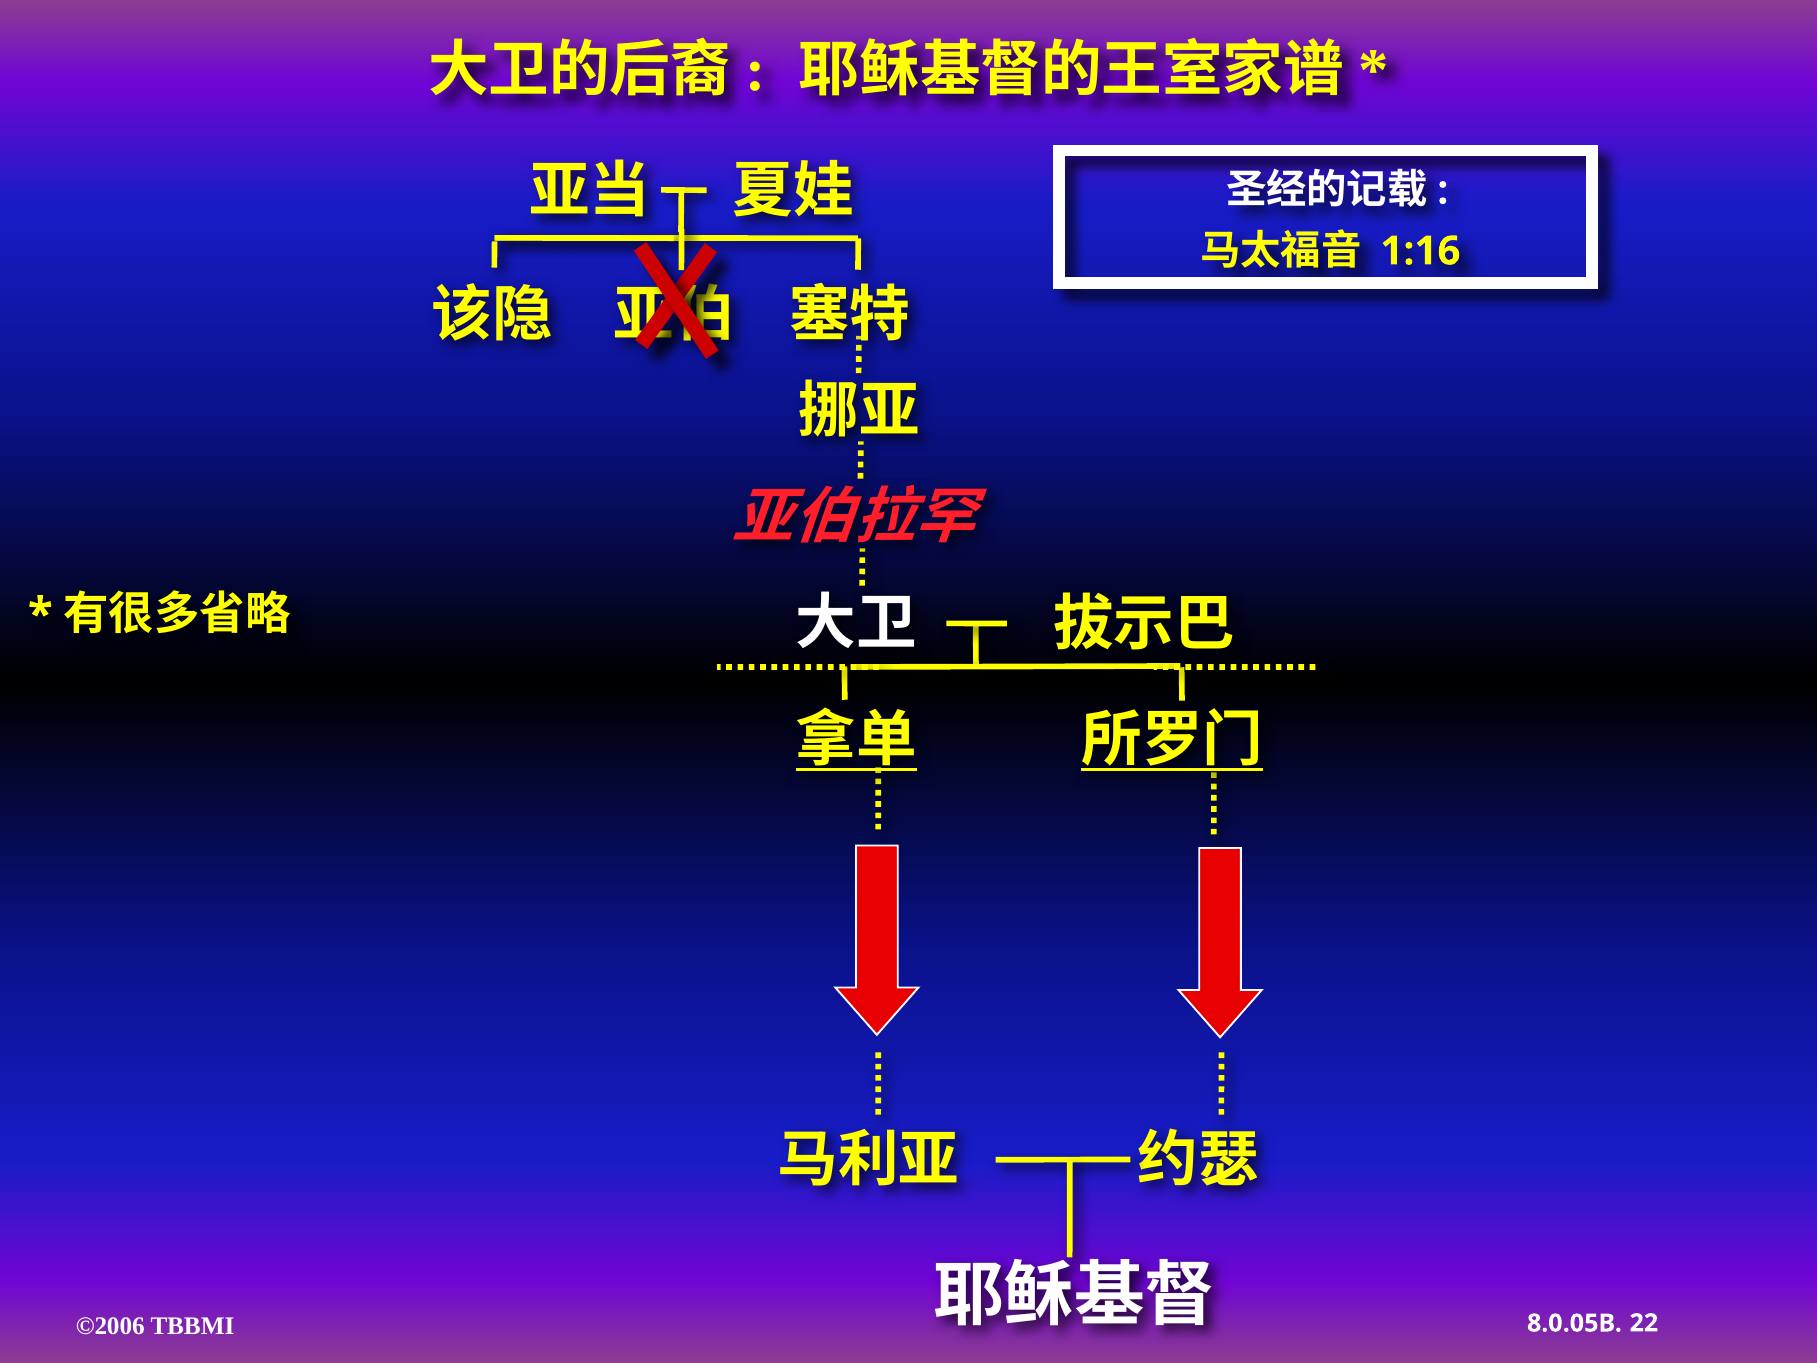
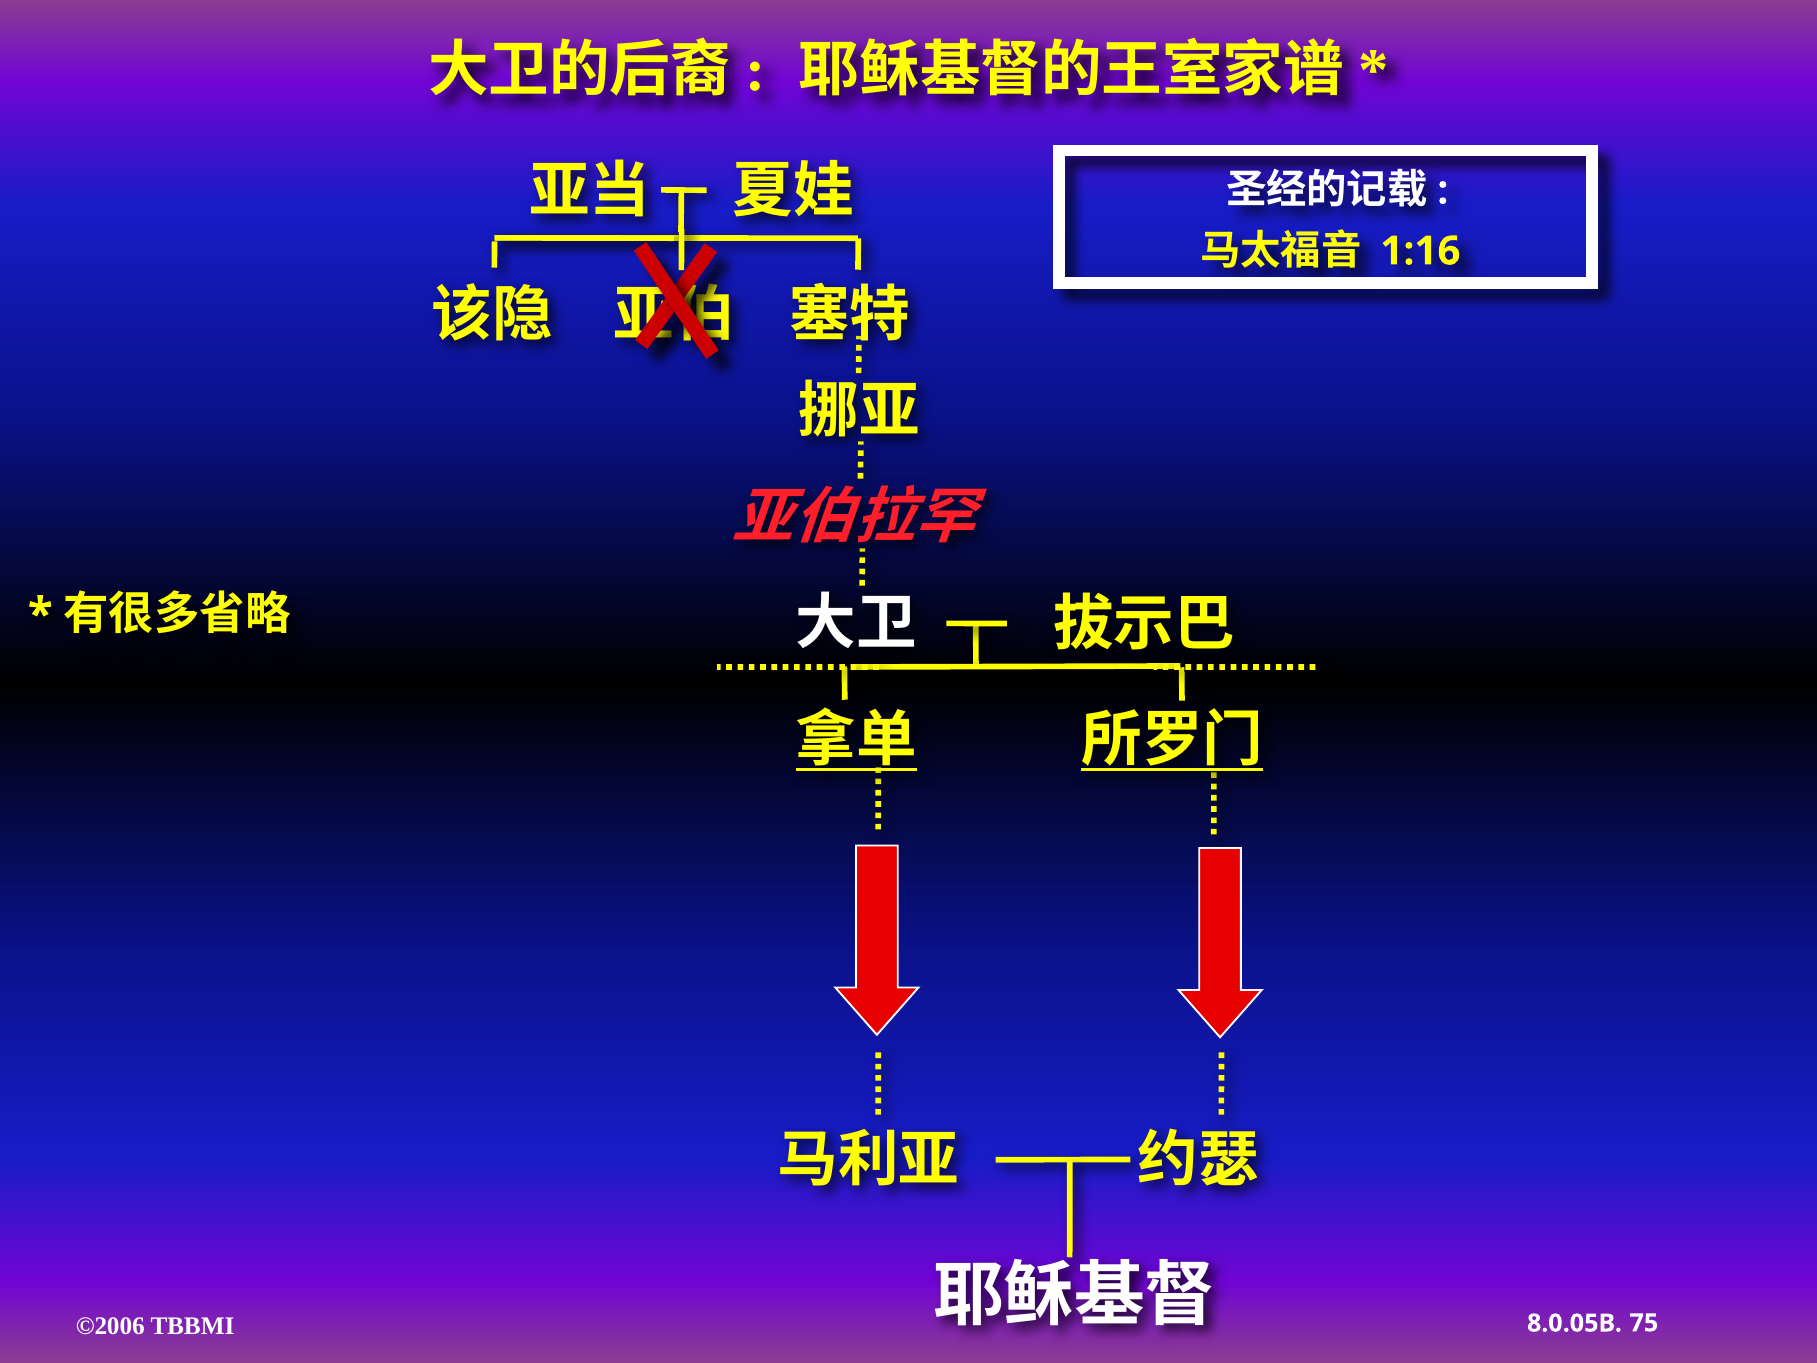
22: 22 -> 75
